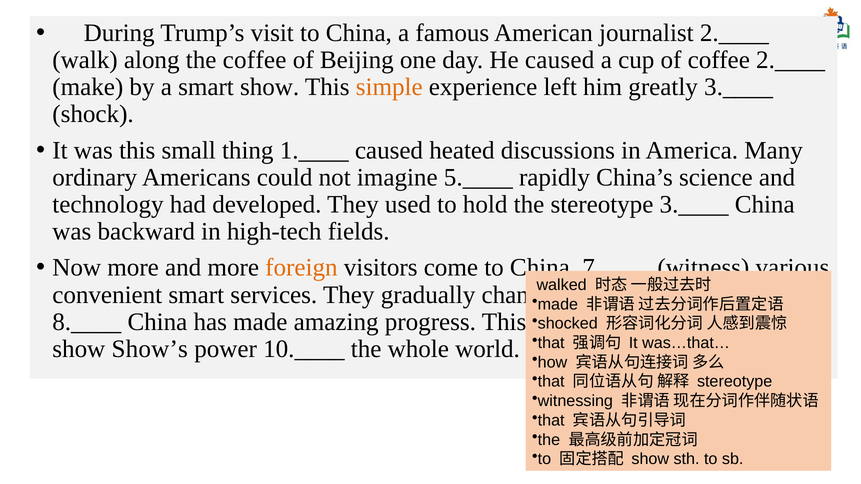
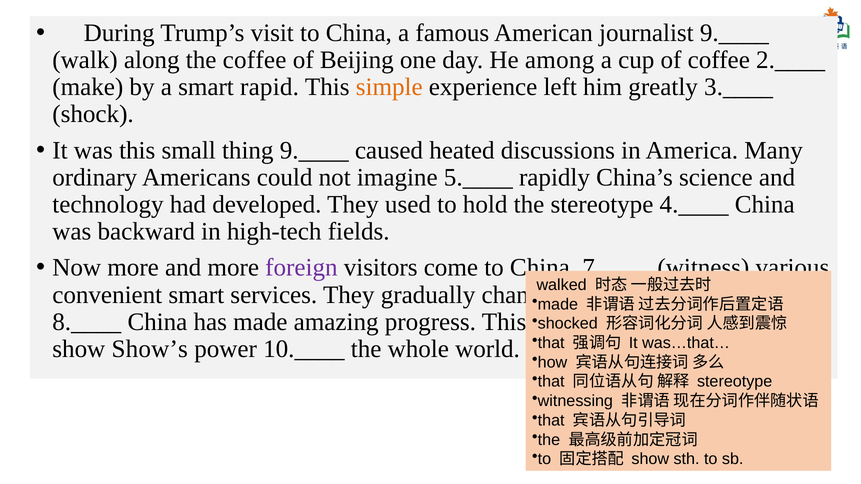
journalist 2.____: 2.____ -> 9.____
He caused: caused -> among
smart show: show -> rapid
thing 1.____: 1.____ -> 9.____
stereotype 3.____: 3.____ -> 4.____
foreign colour: orange -> purple
